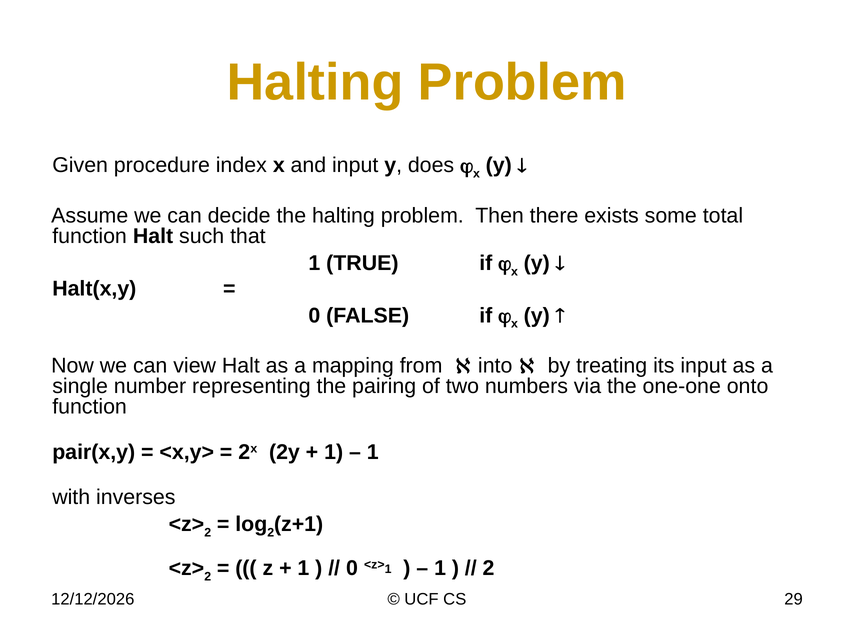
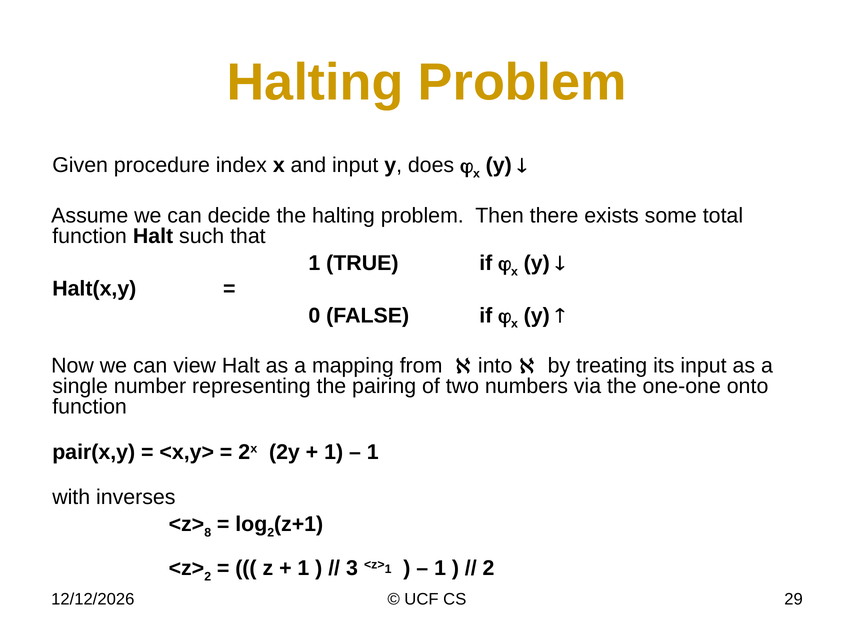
2 at (208, 532): 2 -> 8
0 at (352, 568): 0 -> 3
